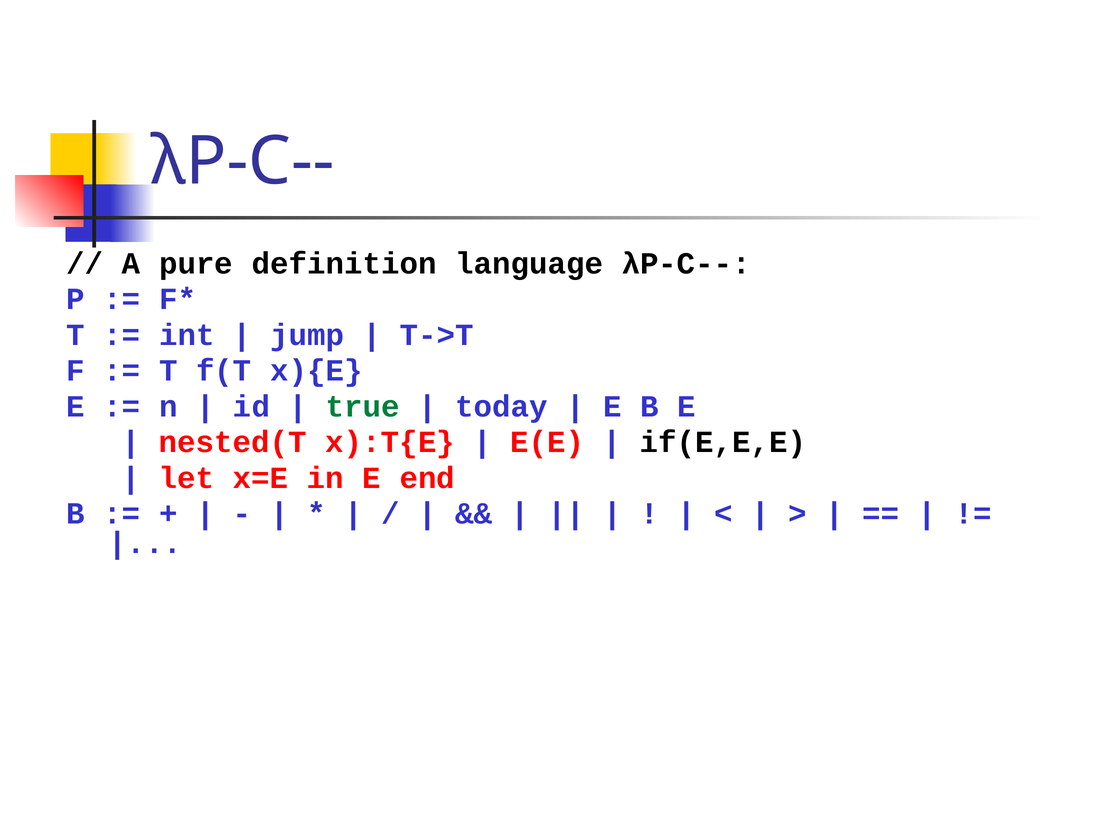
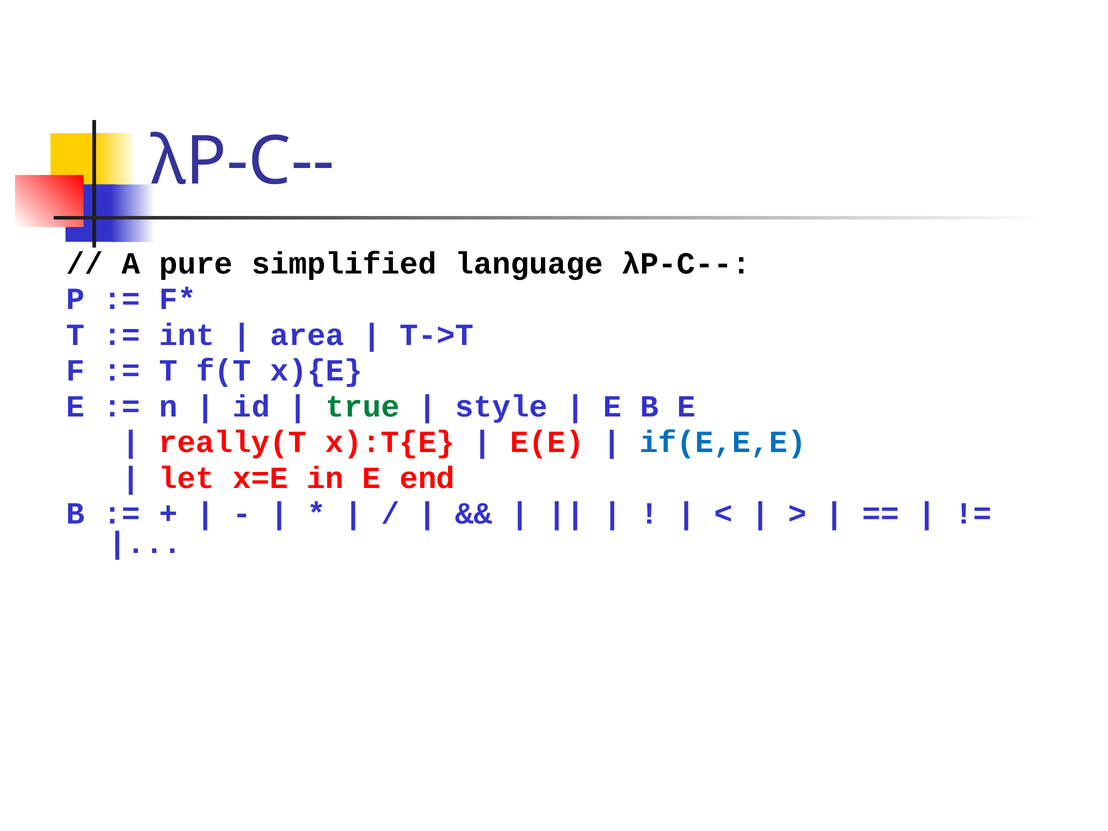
definition: definition -> simplified
jump: jump -> area
today: today -> style
nested(T: nested(T -> really(T
if(E,E,E colour: black -> blue
